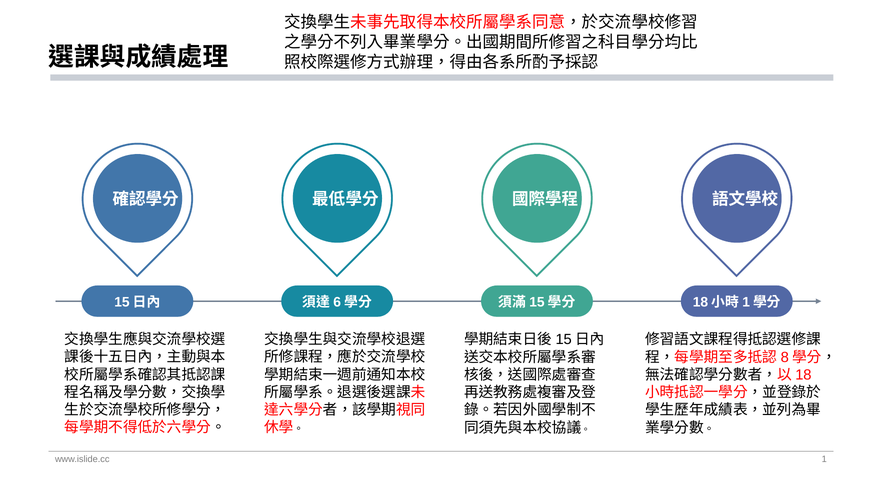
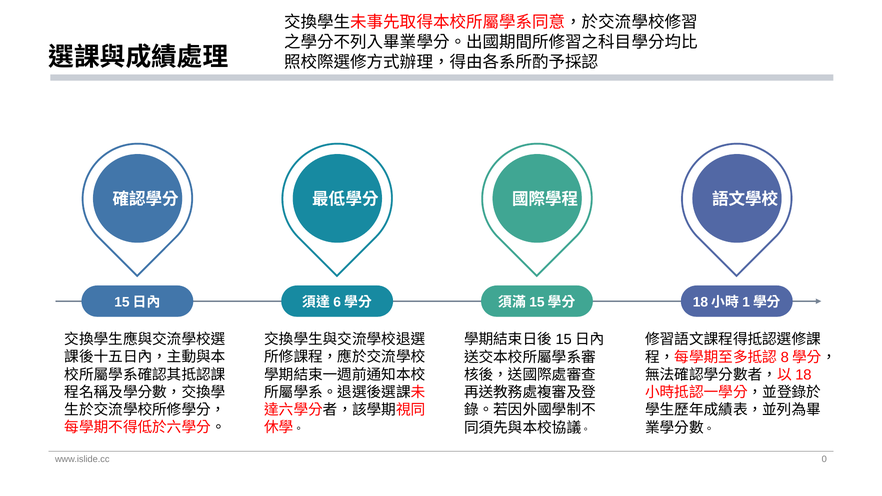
1: 1 -> 0
